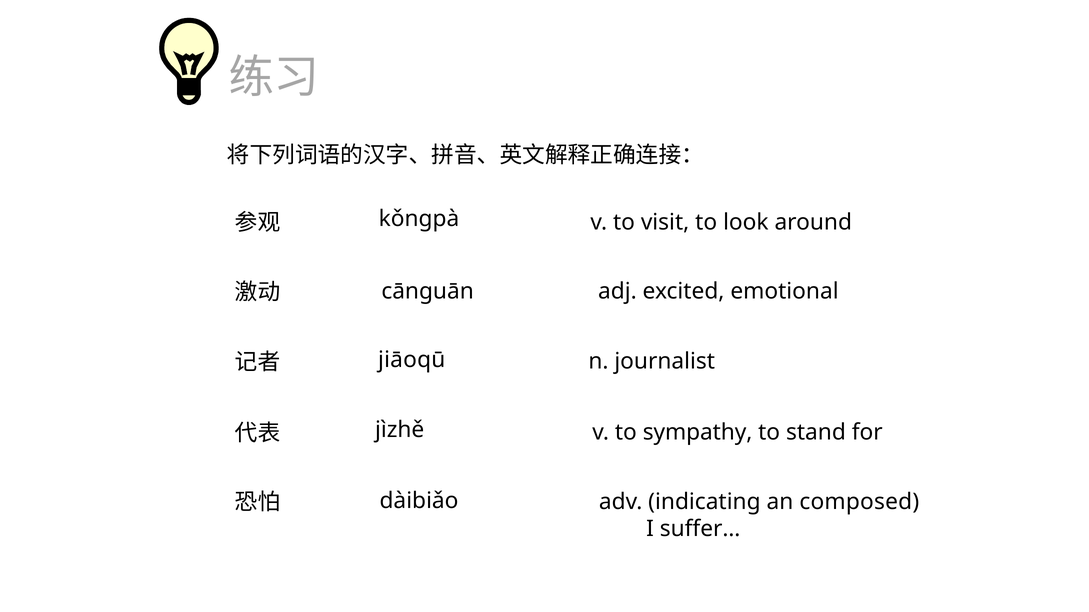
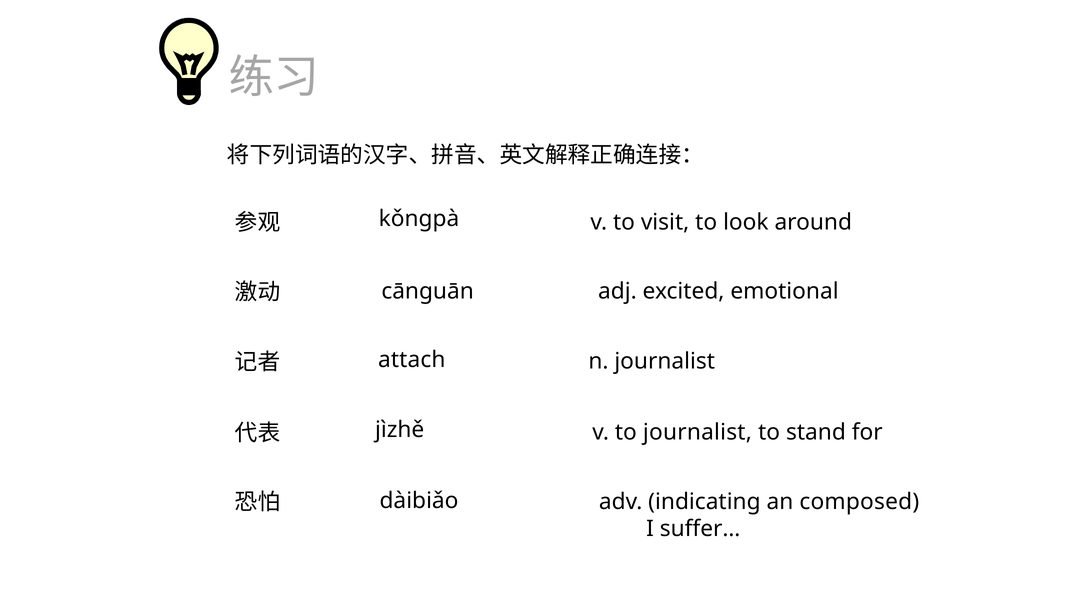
jiāoqū: jiāoqū -> attach
to sympathy: sympathy -> journalist
